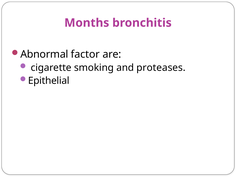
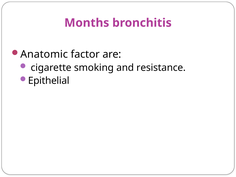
Abnormal: Abnormal -> Anatomic
proteases: proteases -> resistance
